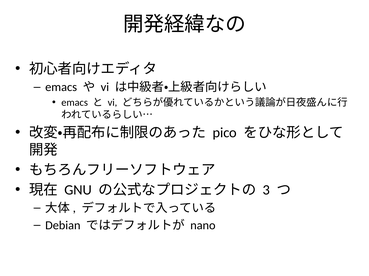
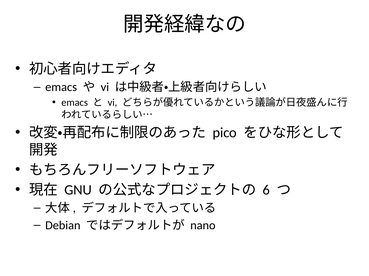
3: 3 -> 6
